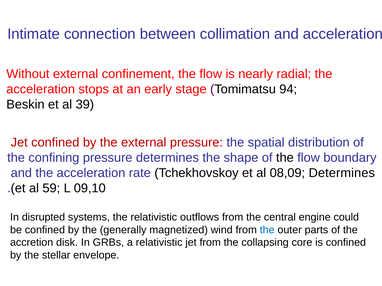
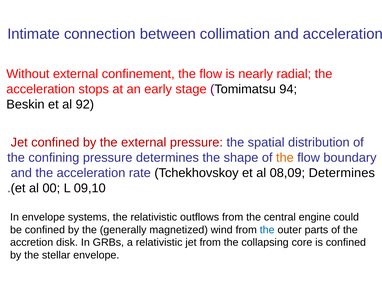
39: 39 -> 92
the at (285, 158) colour: black -> orange
59: 59 -> 00
In disrupted: disrupted -> envelope
